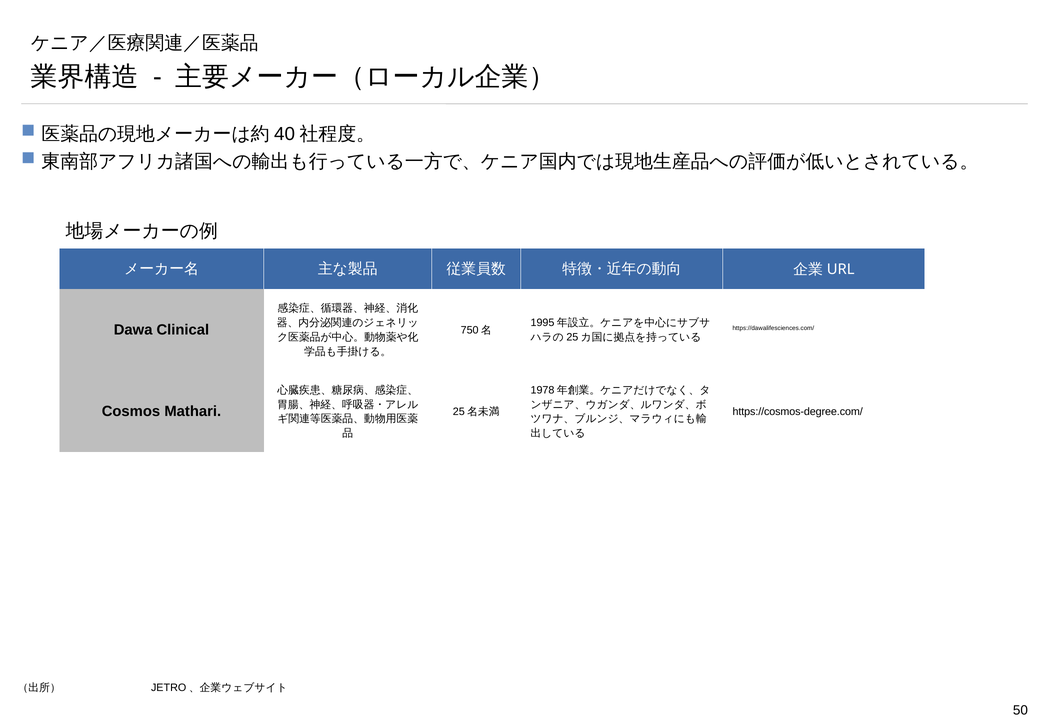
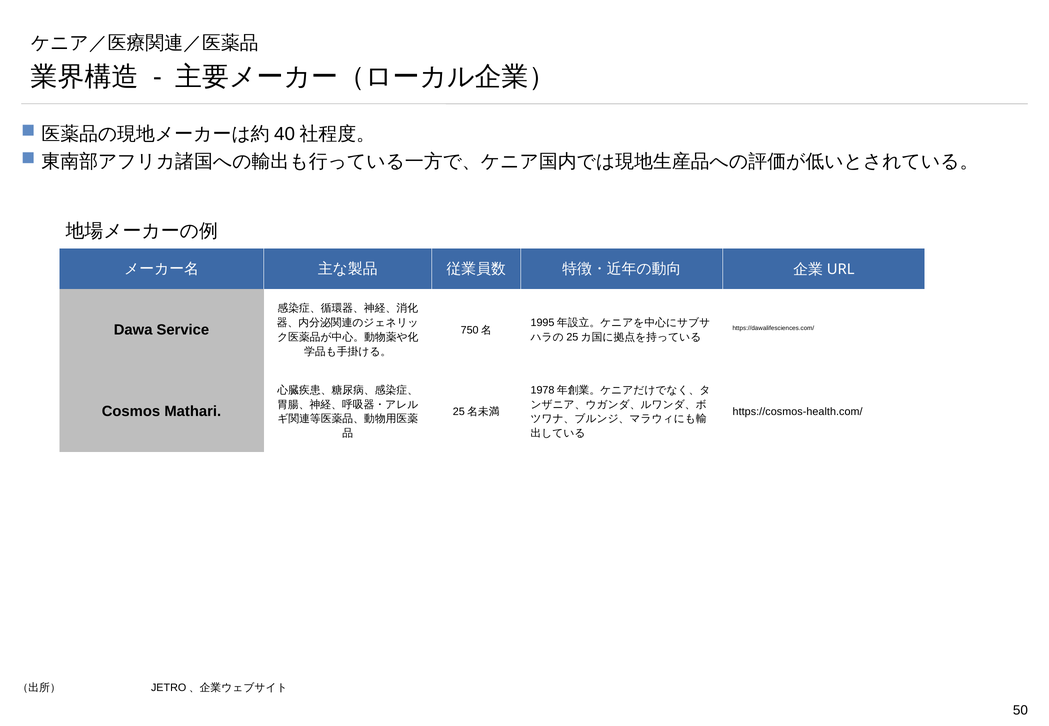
Clinical: Clinical -> Service
https://cosmos-degree.com/: https://cosmos-degree.com/ -> https://cosmos-health.com/
